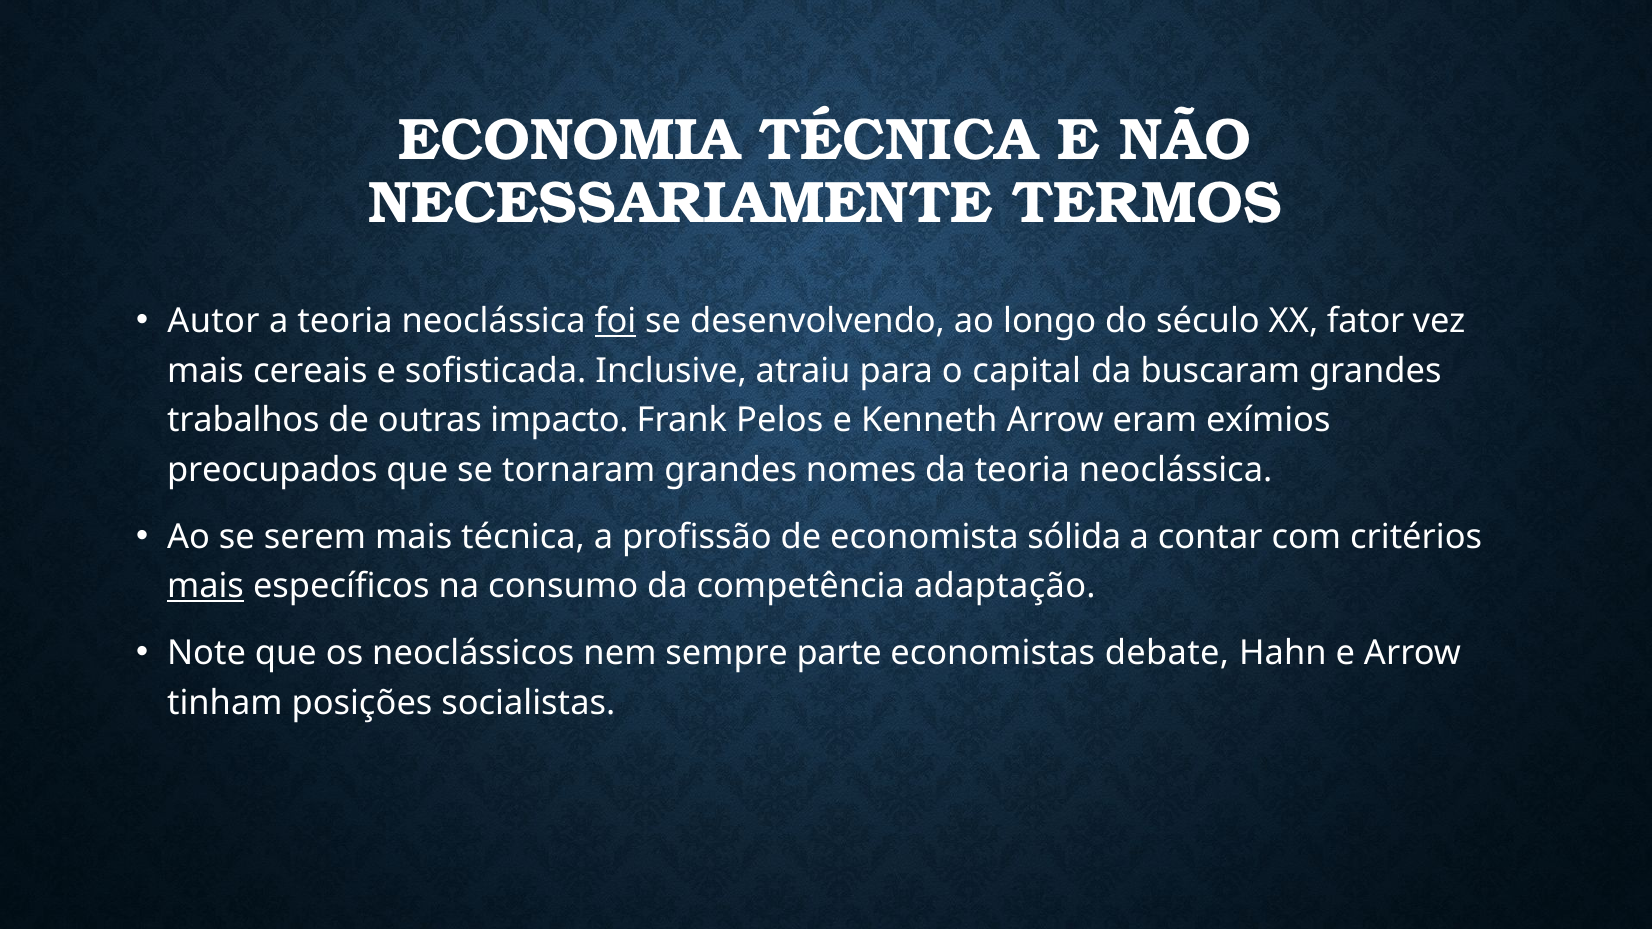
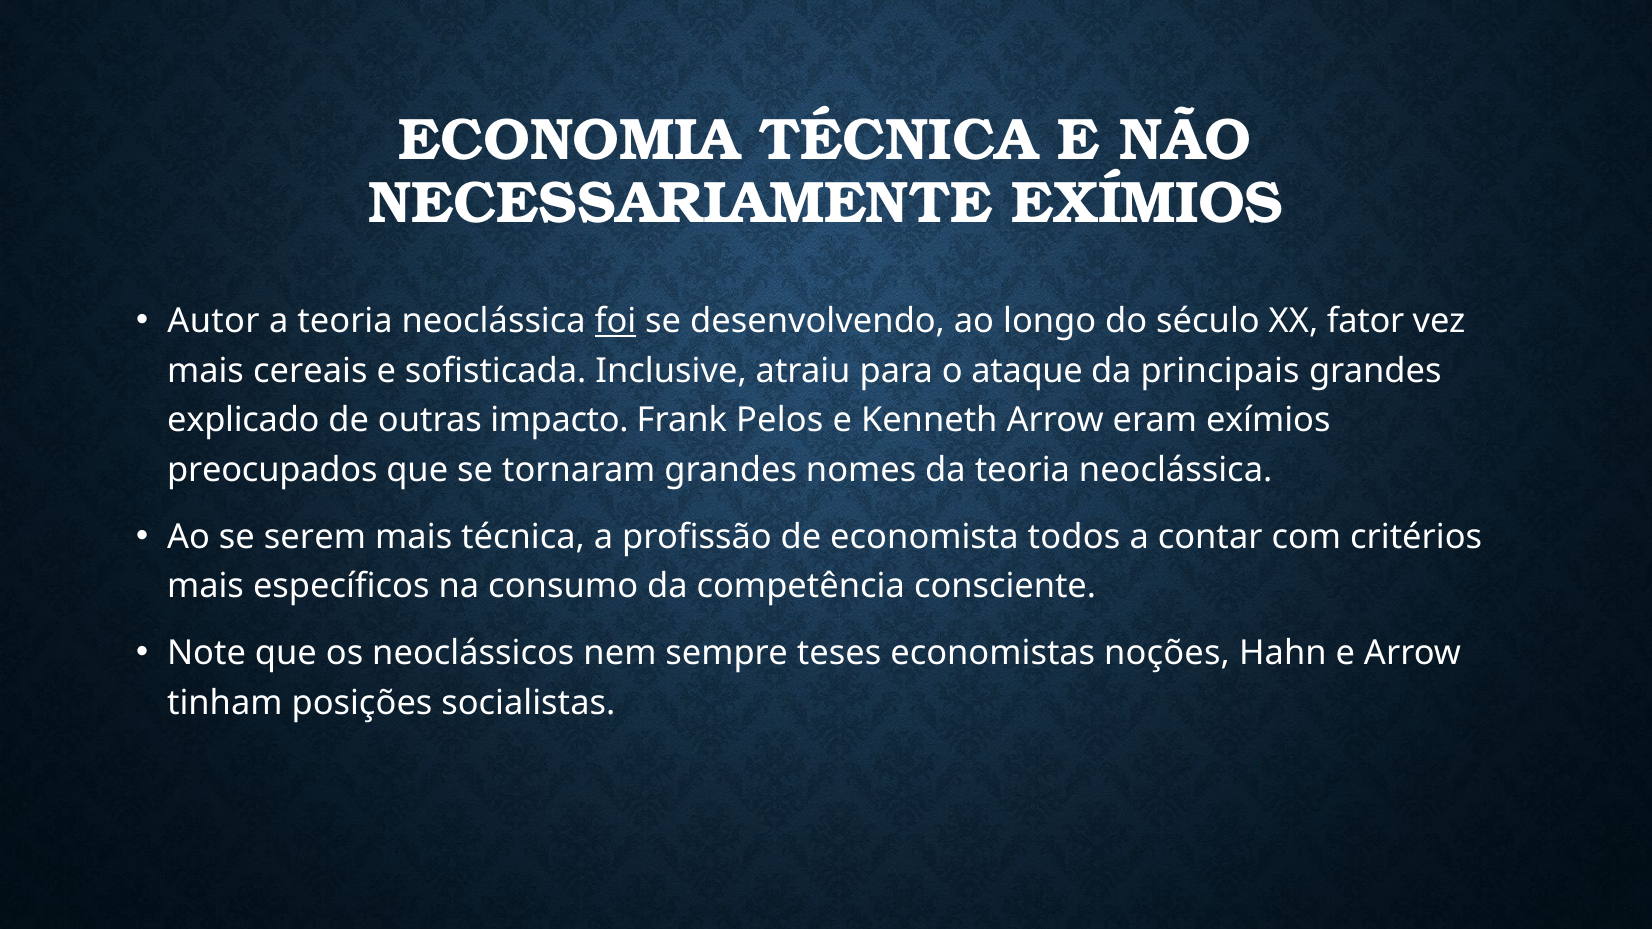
NECESSARIAMENTE TERMOS: TERMOS -> EXÍMIOS
capital: capital -> ataque
buscaram: buscaram -> principais
trabalhos: trabalhos -> explicado
sólida: sólida -> todos
mais at (206, 587) underline: present -> none
adaptação: adaptação -> consciente
parte: parte -> teses
debate: debate -> noções
